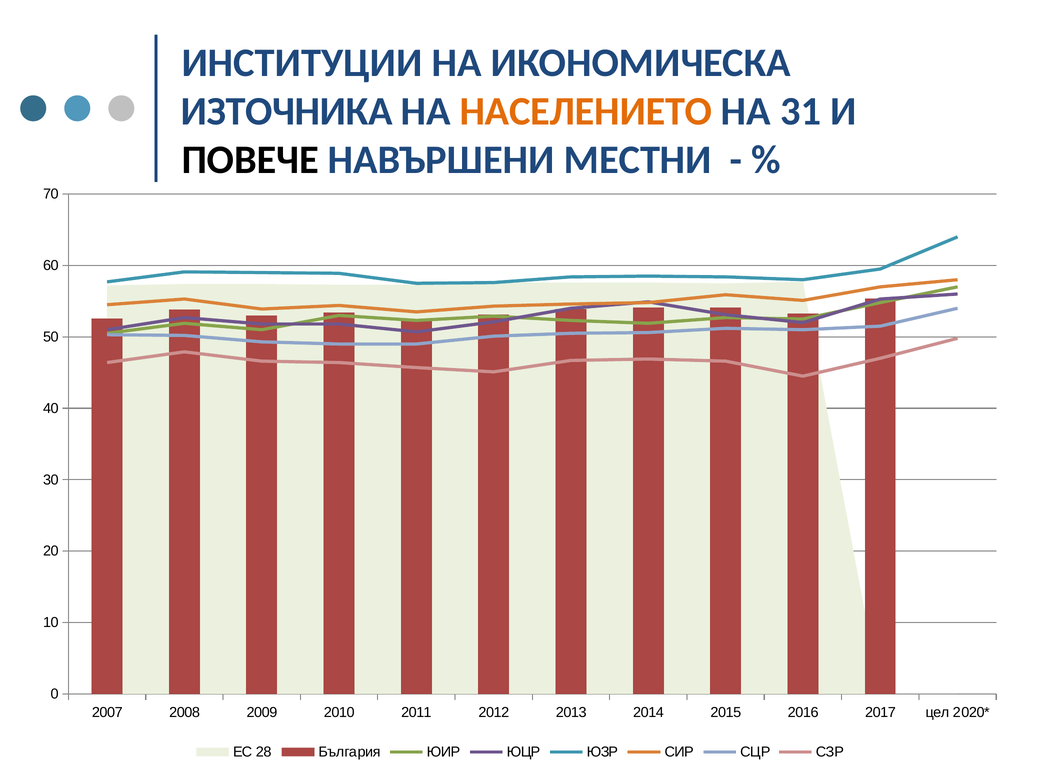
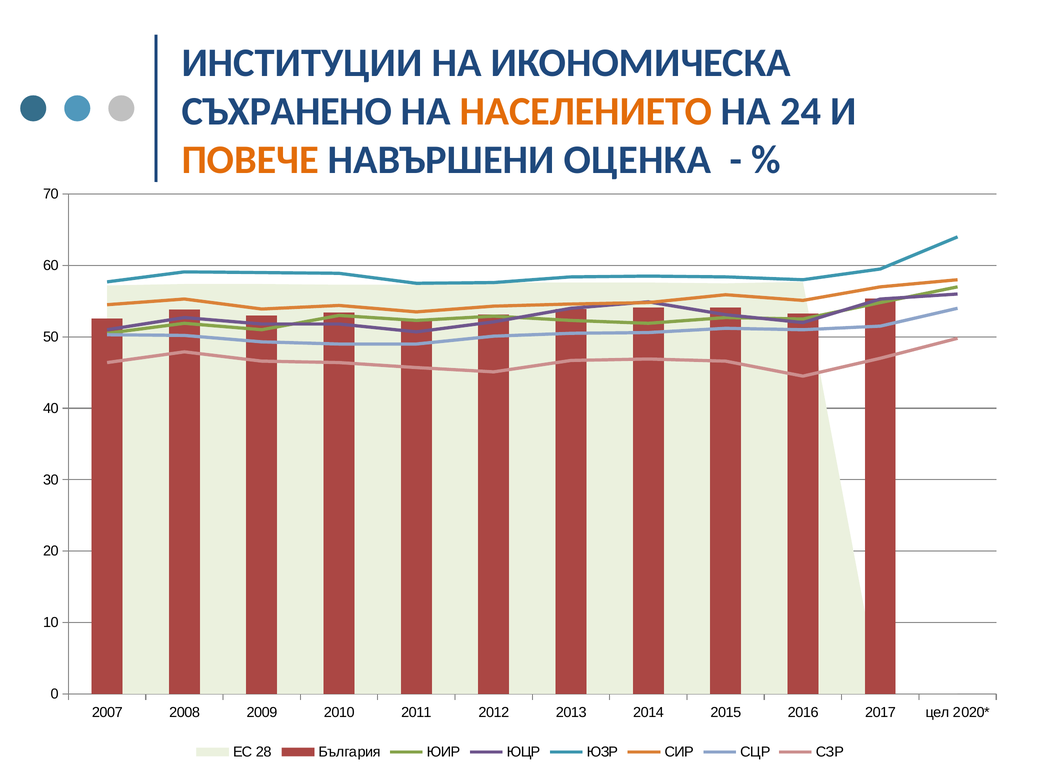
ИЗТОЧНИКА: ИЗТОЧНИКА -> СЪХРАНЕНО
31: 31 -> 24
ПОВЕЧЕ colour: black -> orange
МЕСТНИ: МЕСТНИ -> ОЦЕНКА
